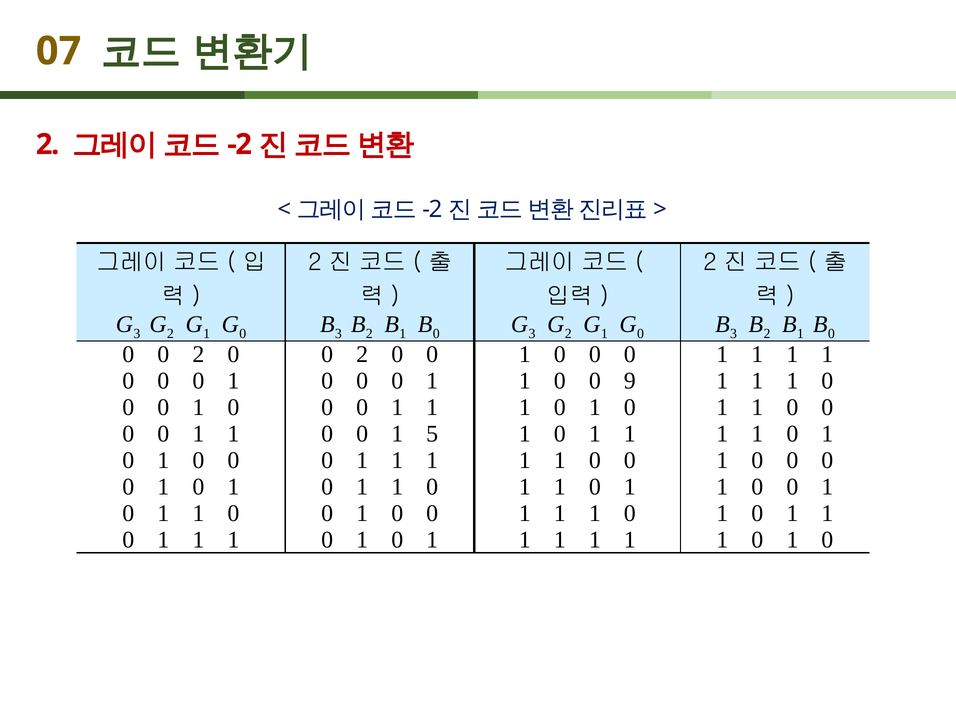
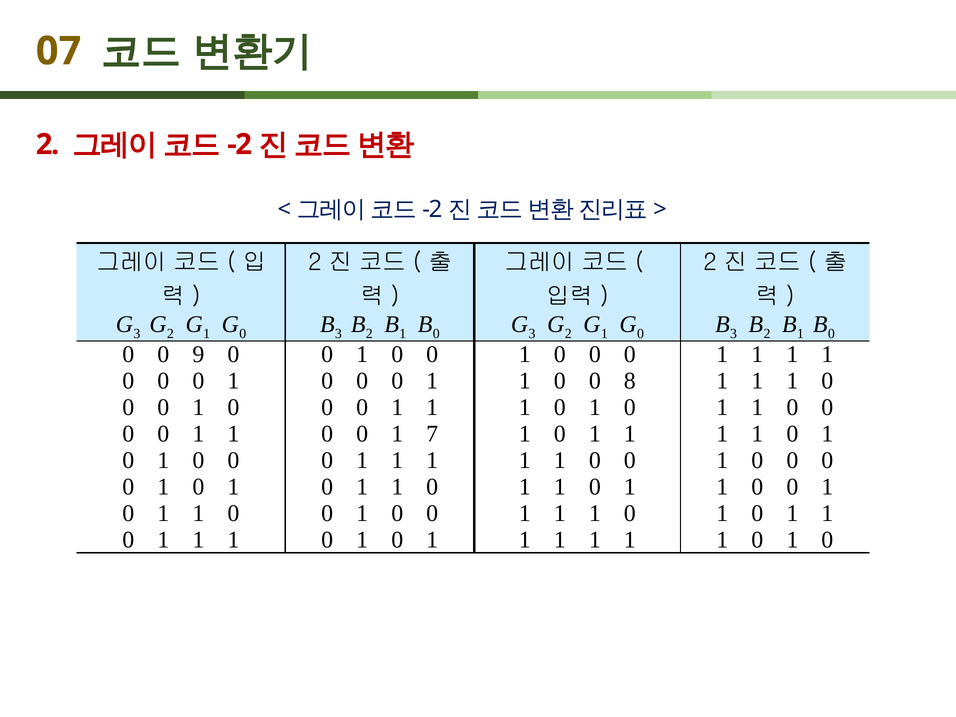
0 0 2: 2 -> 9
2 at (362, 354): 2 -> 1
9: 9 -> 8
5: 5 -> 7
